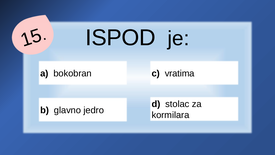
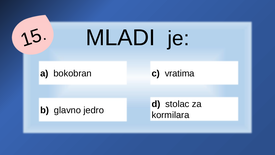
ISPOD: ISPOD -> MLADI
